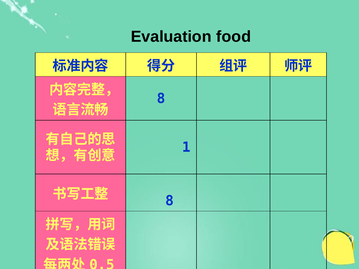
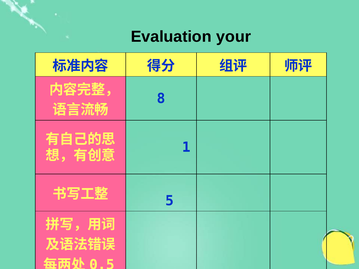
food: food -> your
8 at (170, 201): 8 -> 5
